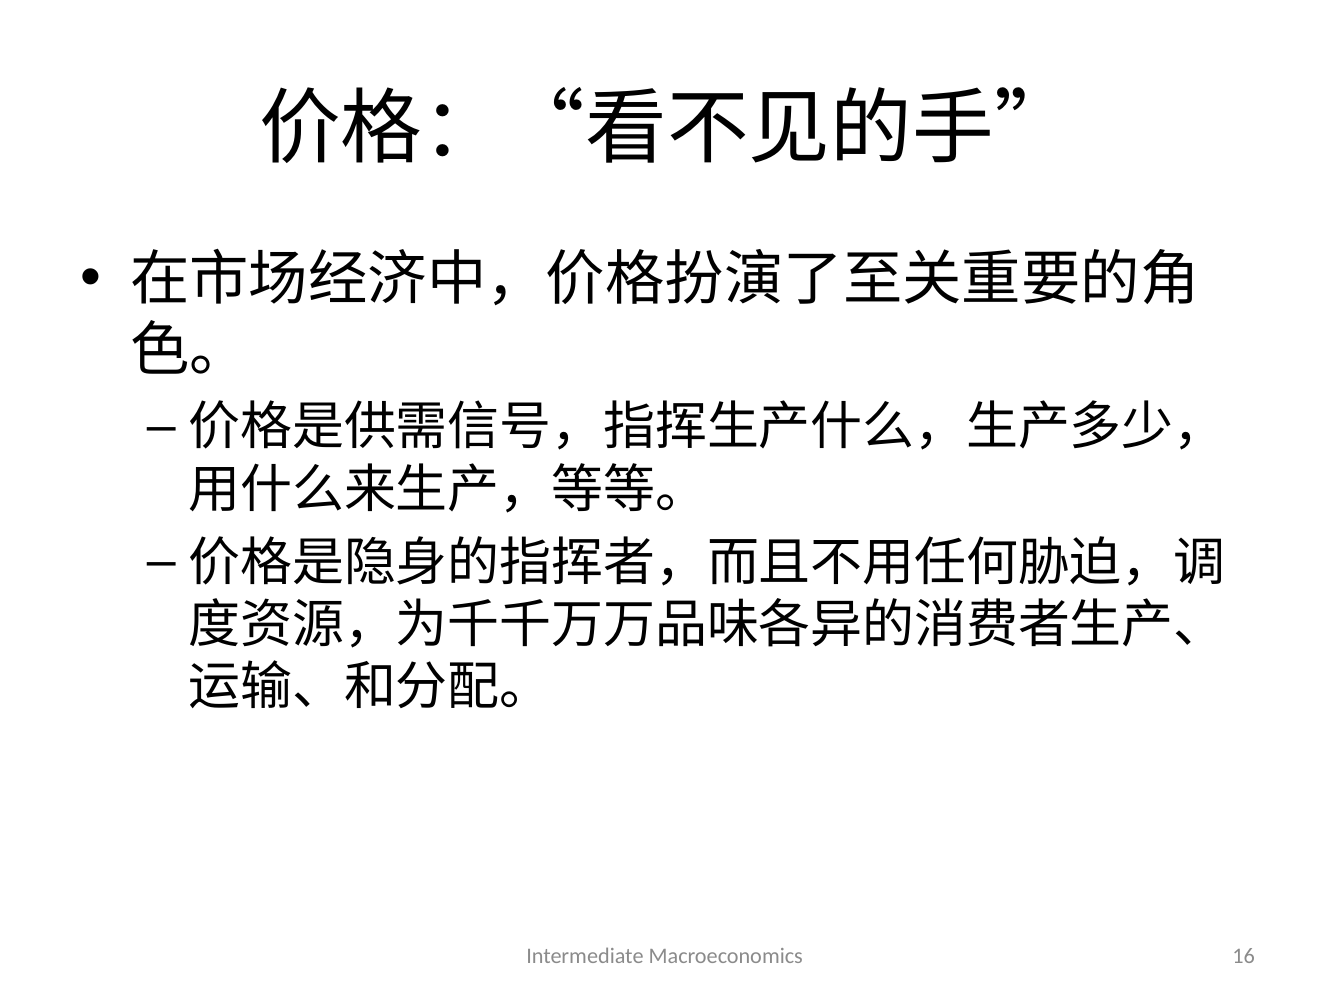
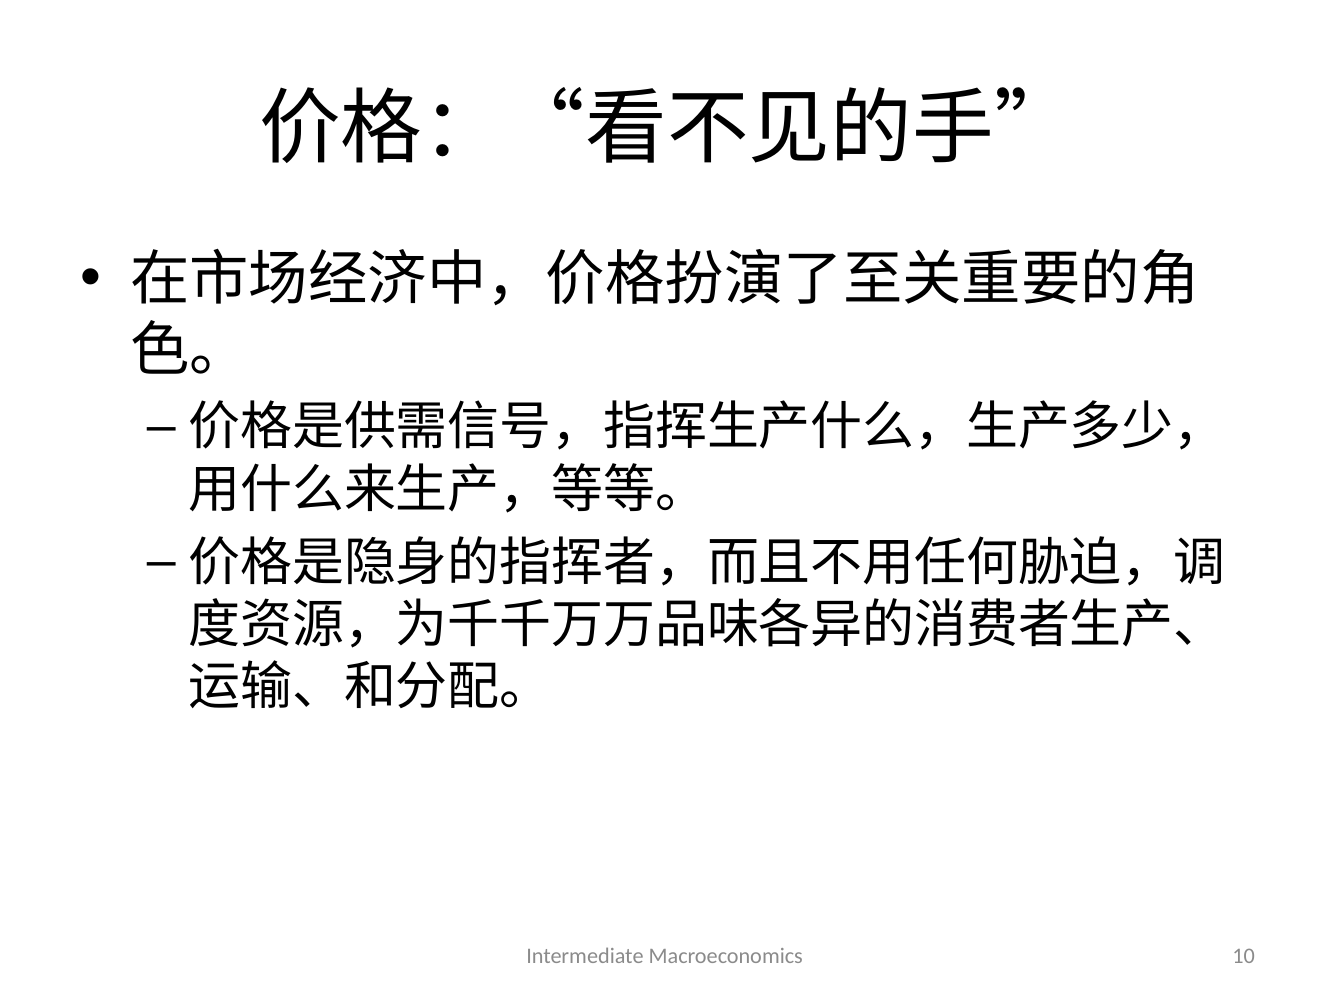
16: 16 -> 10
